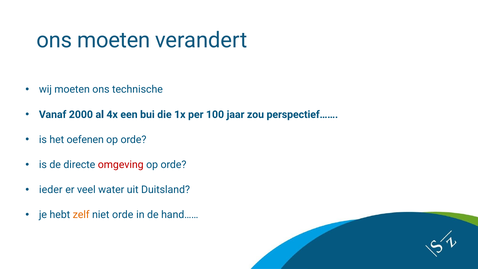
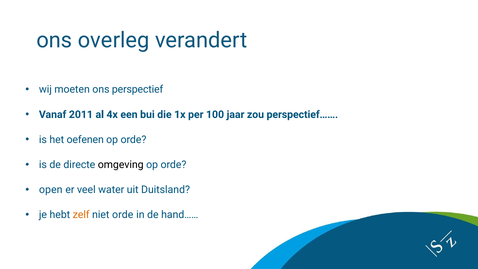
ons moeten: moeten -> overleg
technische: technische -> perspectief
2000: 2000 -> 2011
omgeving colour: red -> black
ieder: ieder -> open
